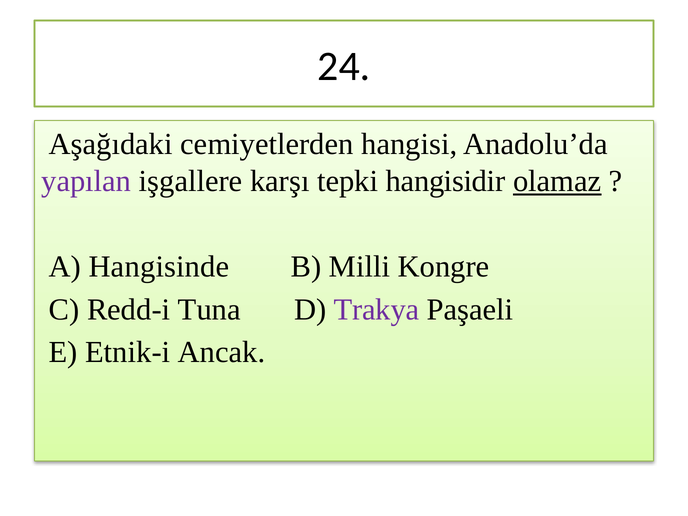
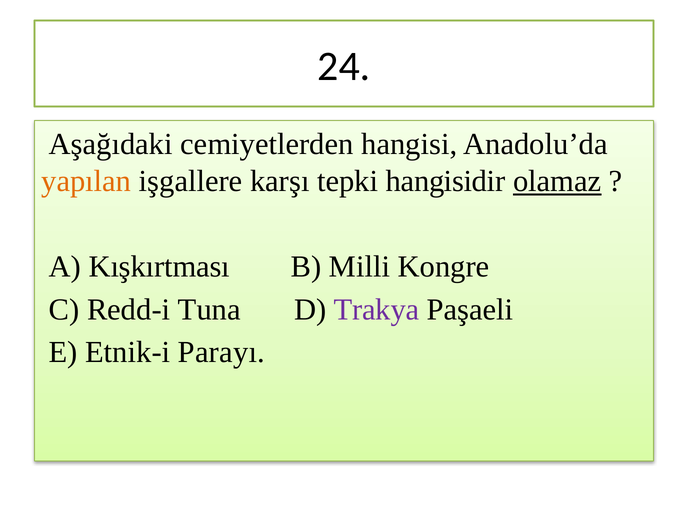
yapılan colour: purple -> orange
Hangisinde: Hangisinde -> Kışkırtması
Ancak: Ancak -> Parayı
